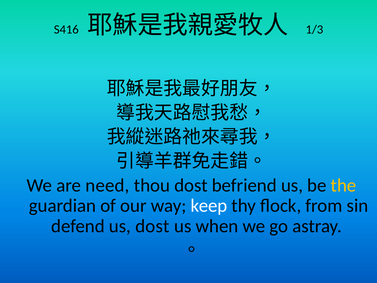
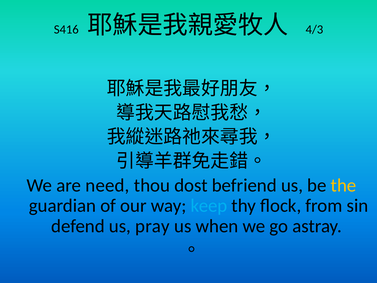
1/3: 1/3 -> 4/3
keep colour: white -> light blue
us dost: dost -> pray
